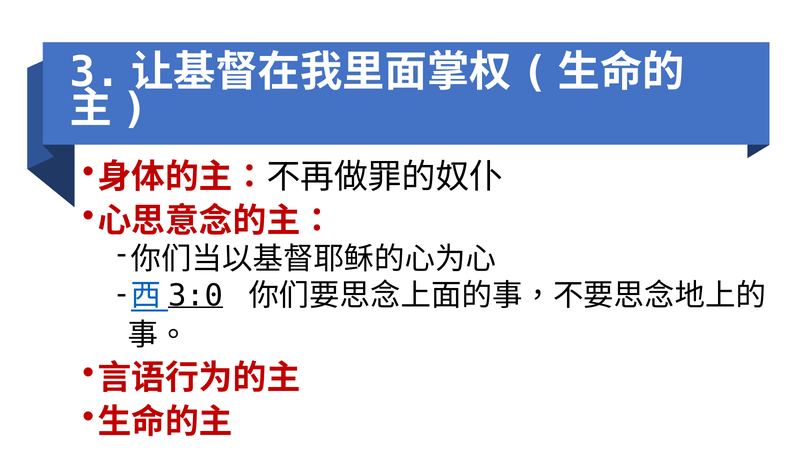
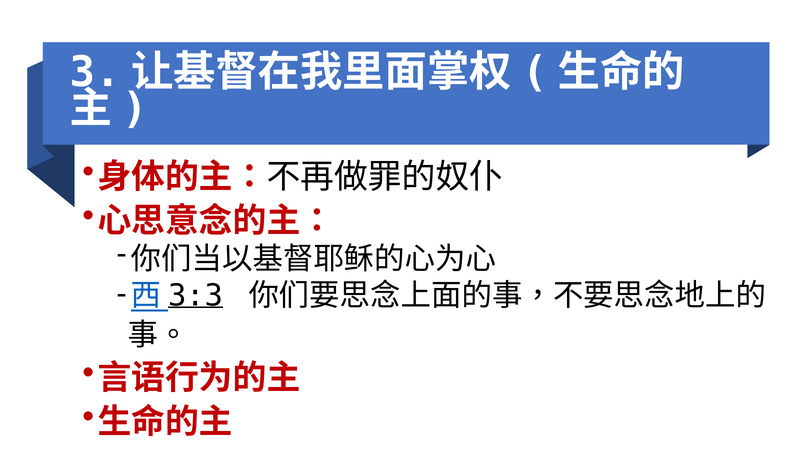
3:0: 3:0 -> 3:3
